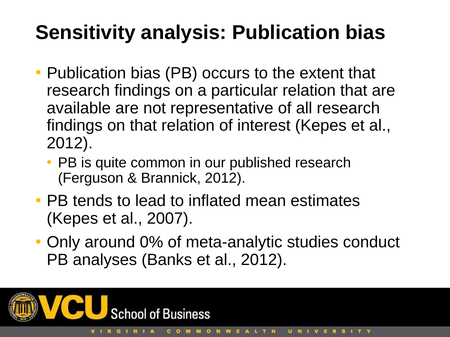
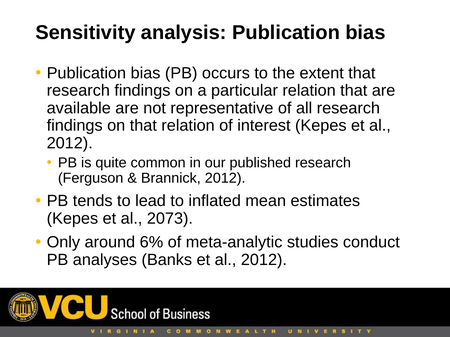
2007: 2007 -> 2073
0%: 0% -> 6%
